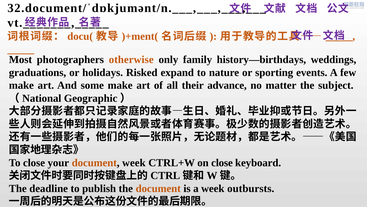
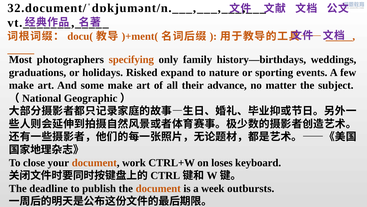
otherwise: otherwise -> specifying
document week: week -> work
on close: close -> loses
